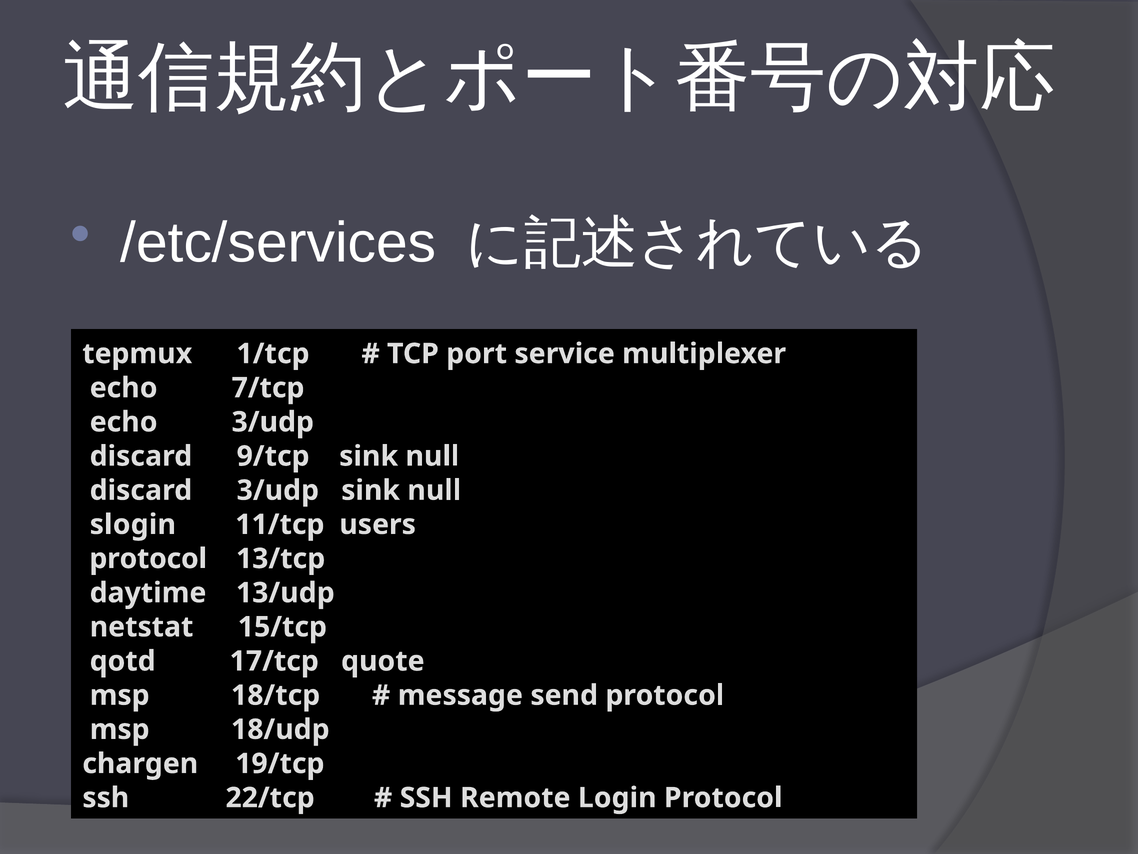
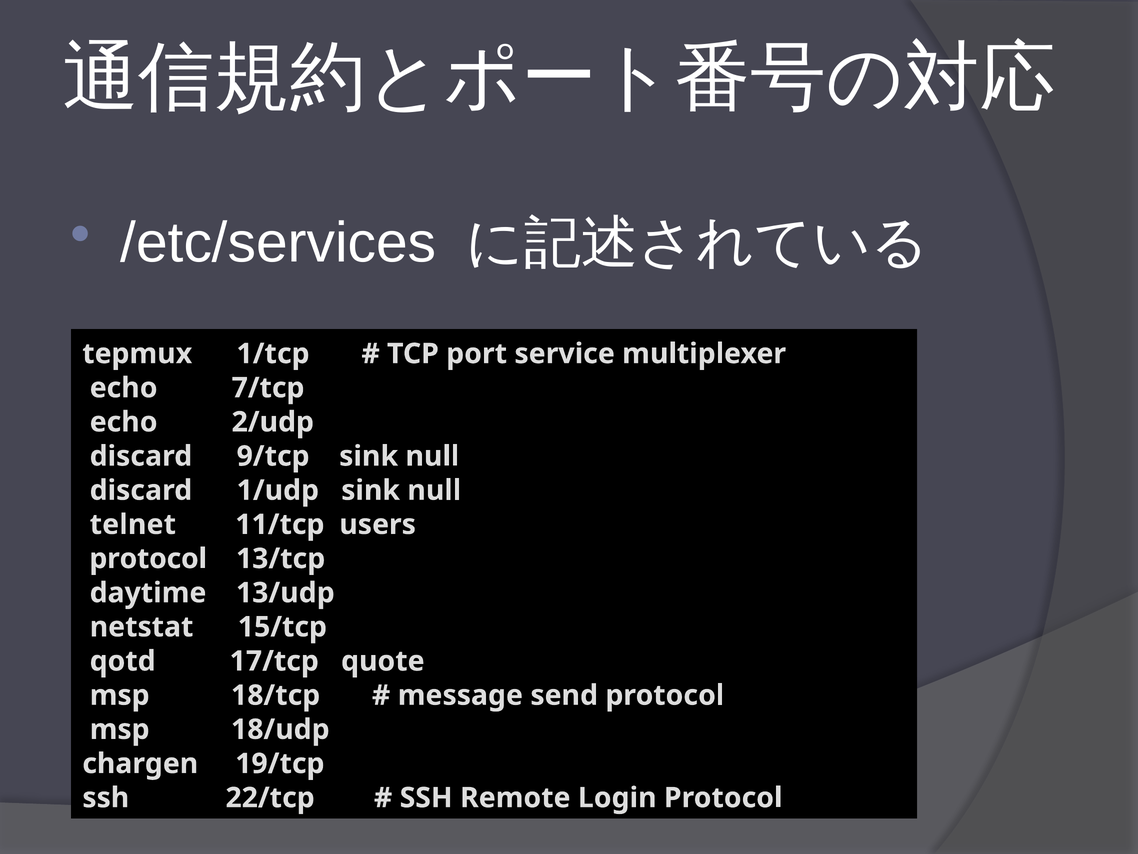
echo 3/udp: 3/udp -> 2/udp
discard 3/udp: 3/udp -> 1/udp
slogin: slogin -> telnet
